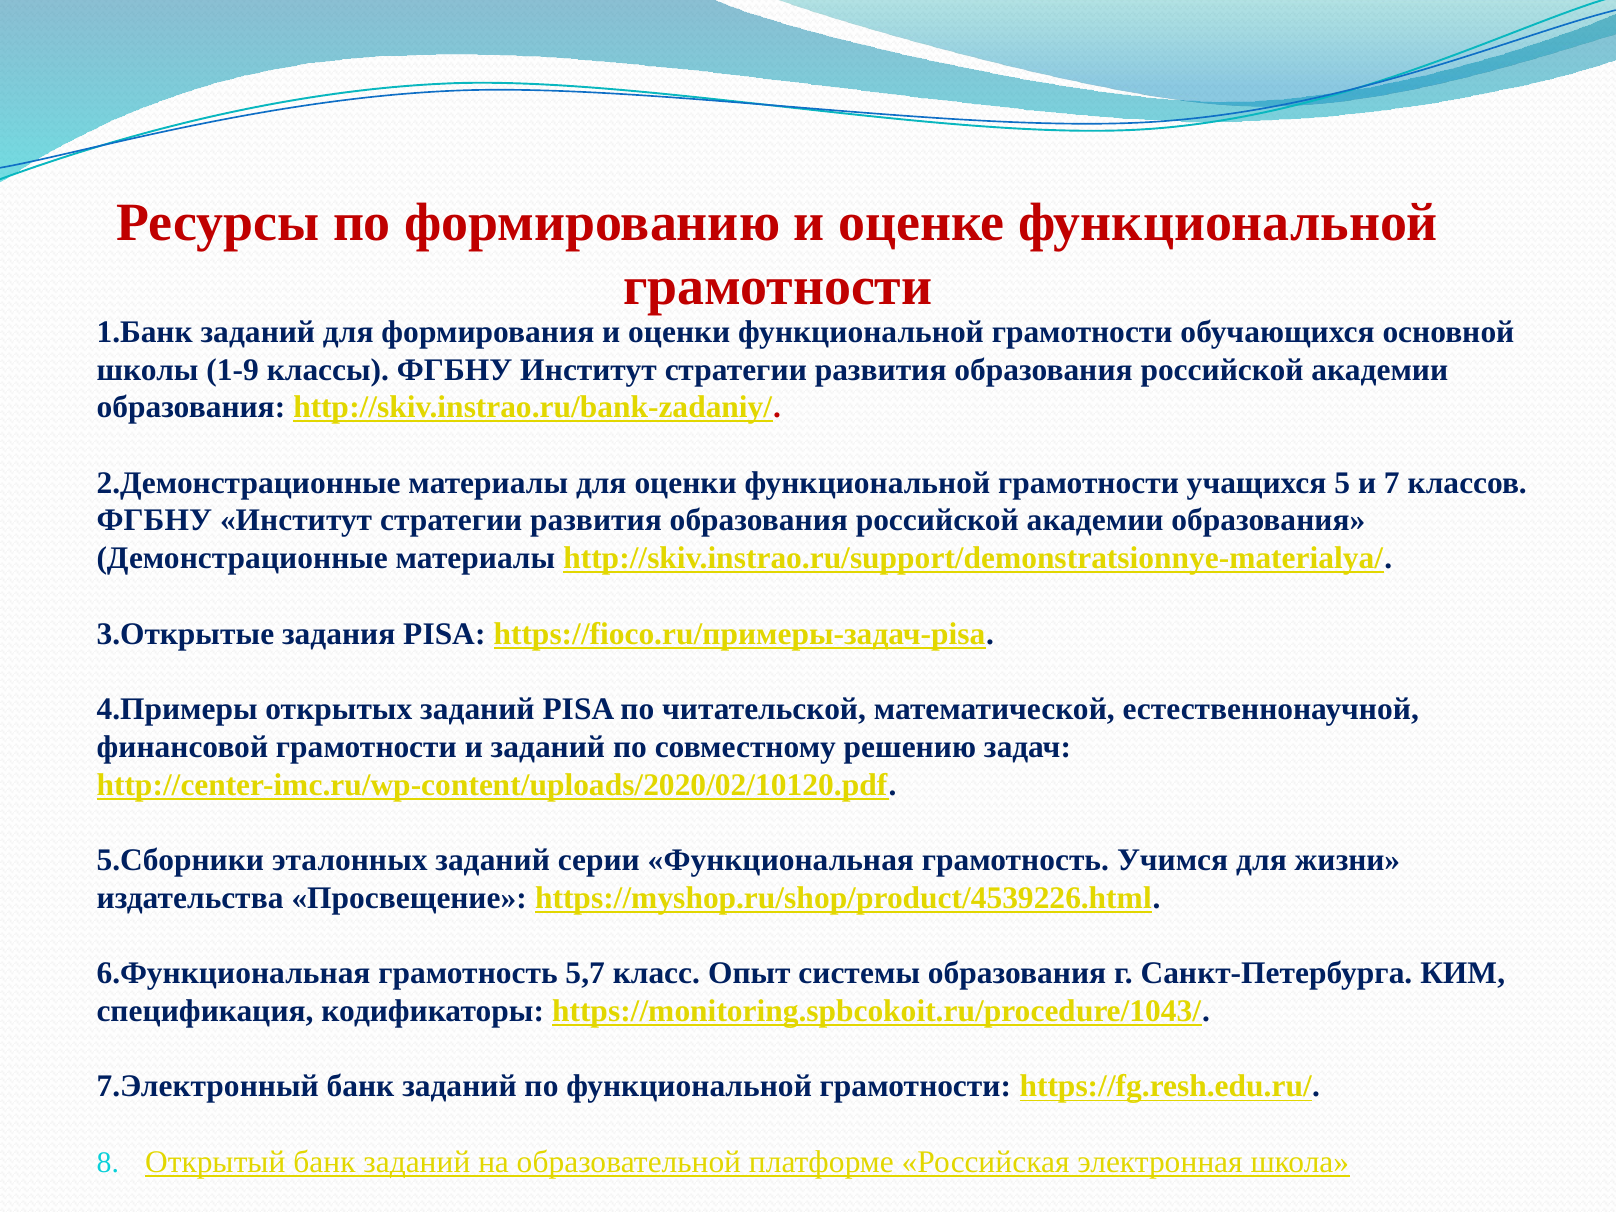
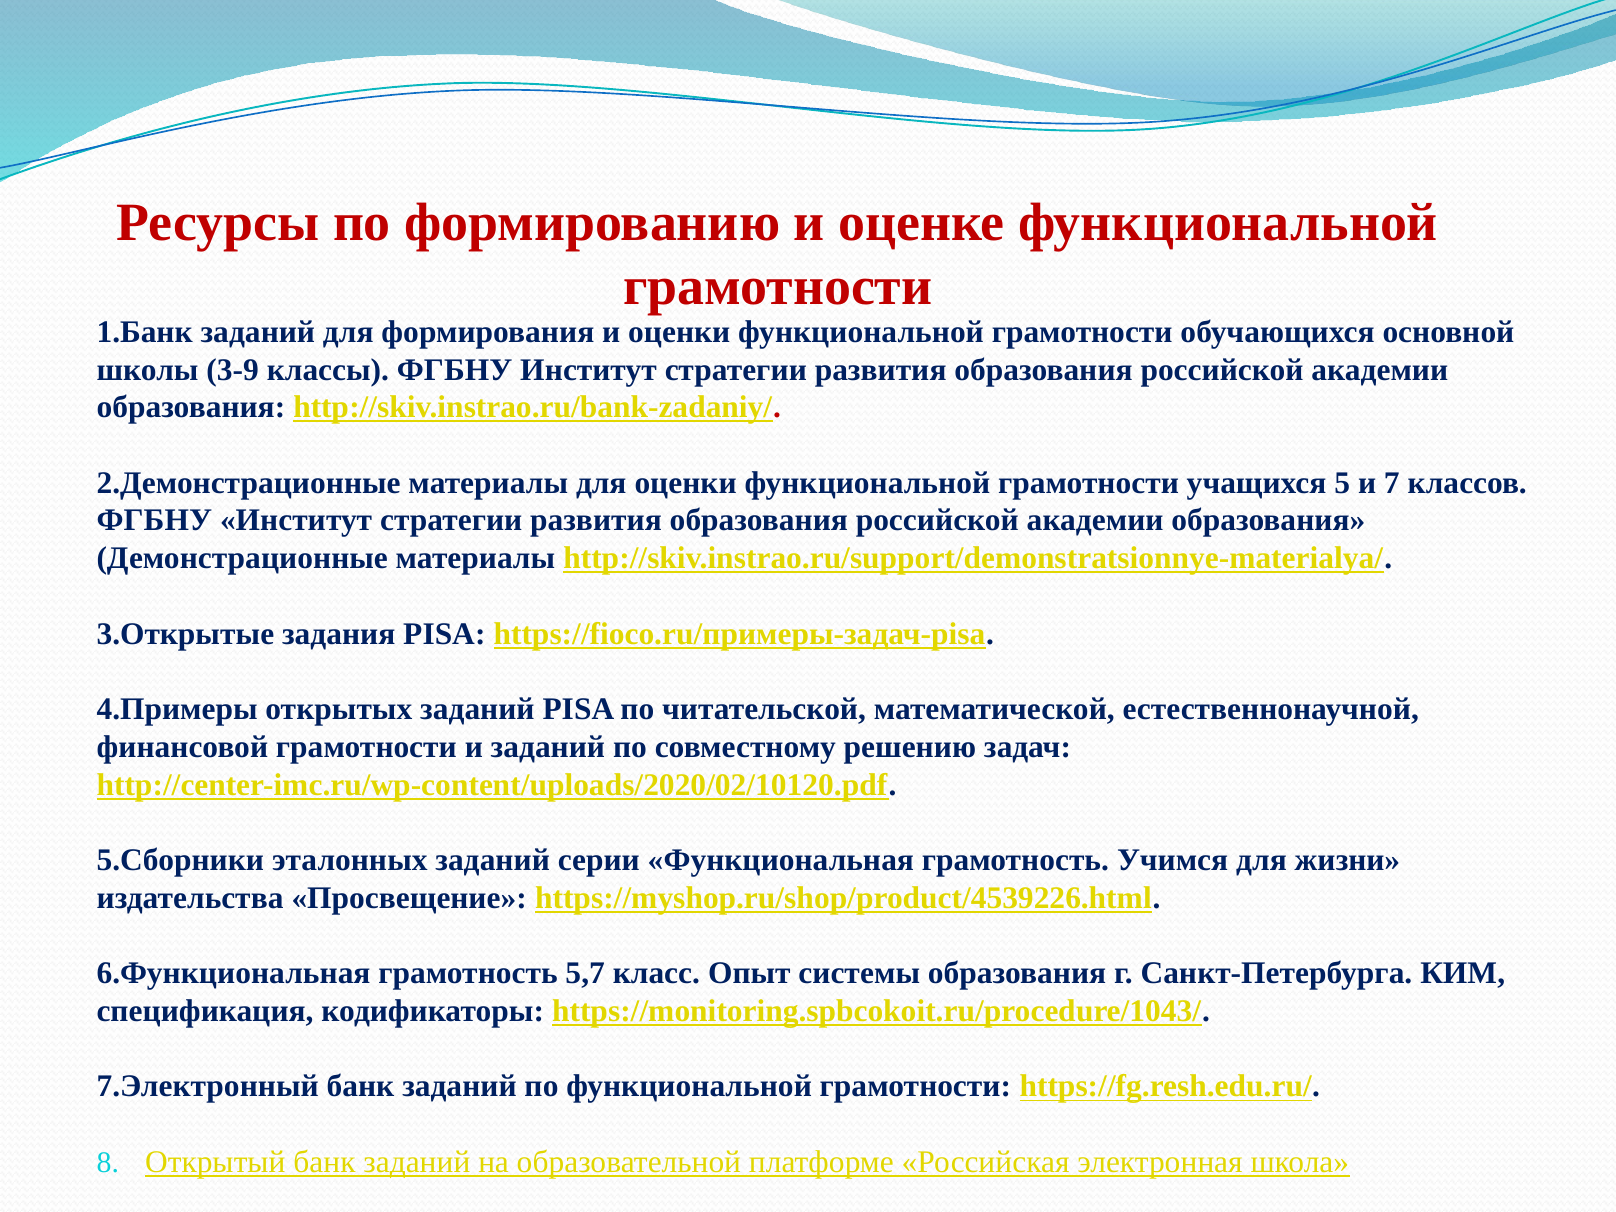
1-9: 1-9 -> 3-9
